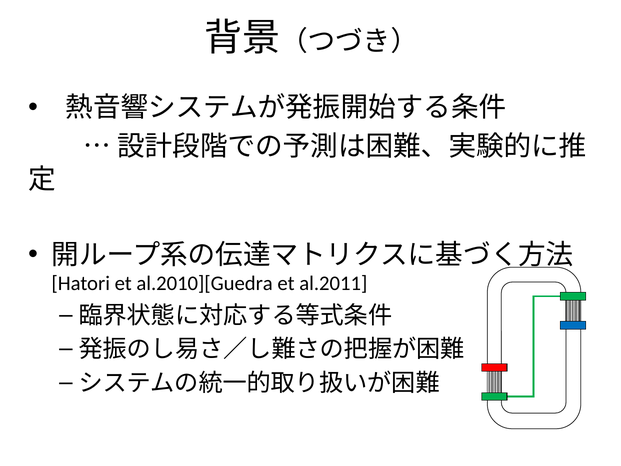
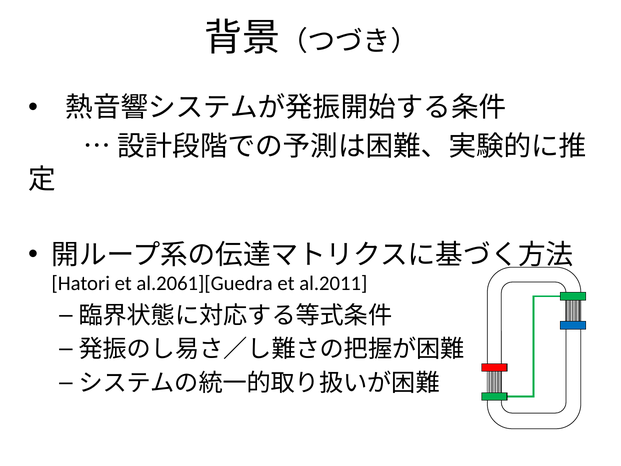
al.2010][Guedra: al.2010][Guedra -> al.2061][Guedra
